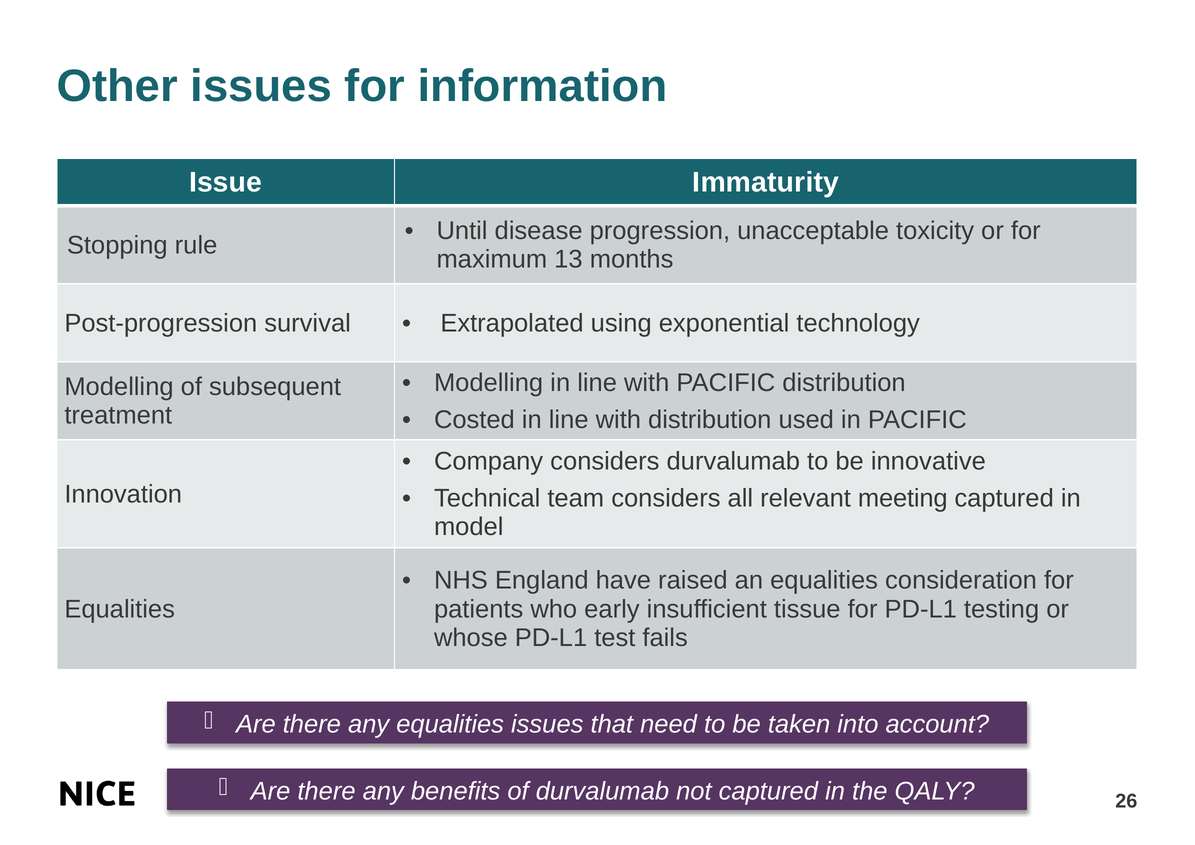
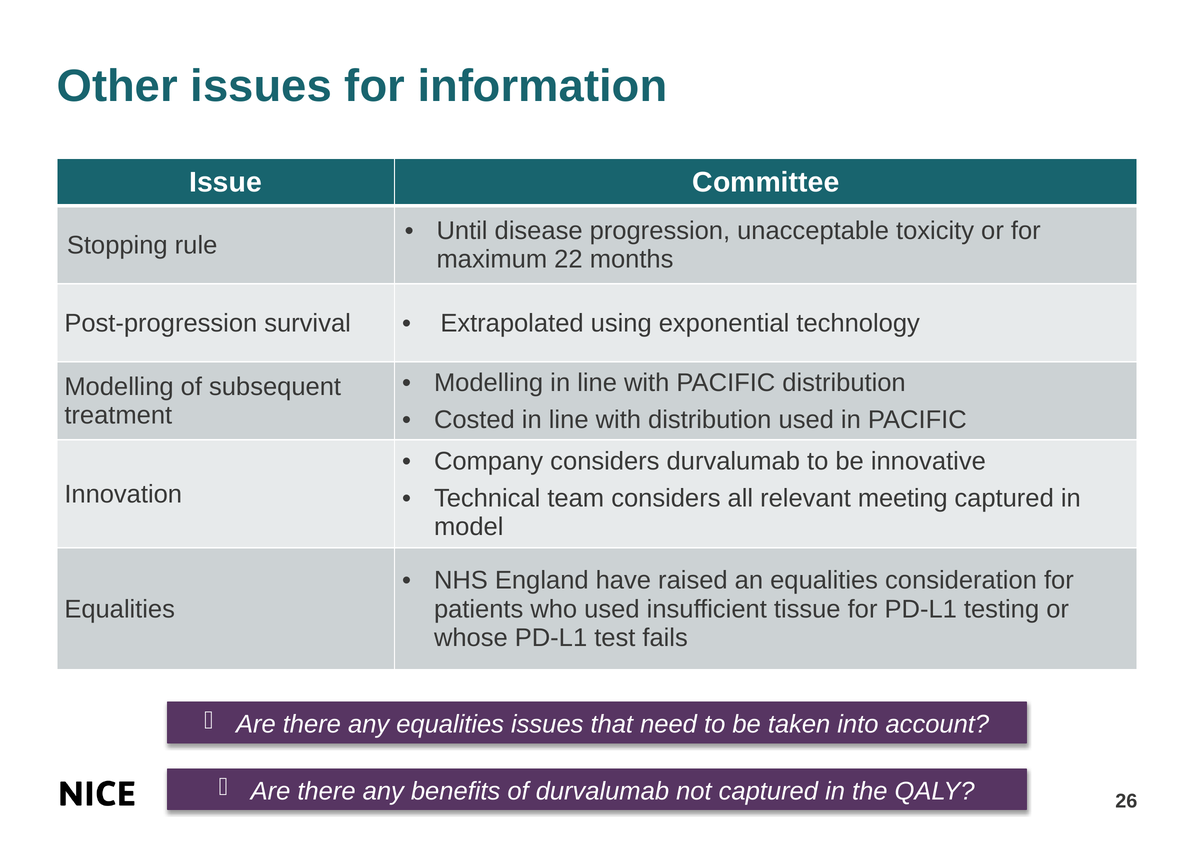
Immaturity: Immaturity -> Committee
13: 13 -> 22
who early: early -> used
